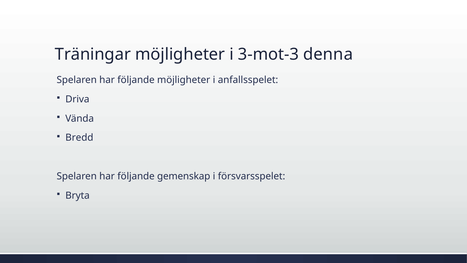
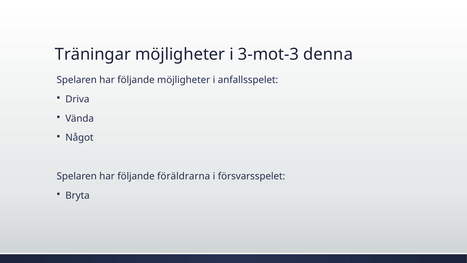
Bredd: Bredd -> Något
gemenskap: gemenskap -> föräldrarna
